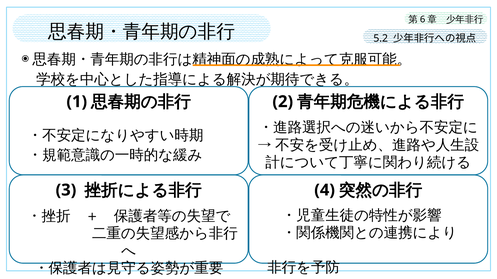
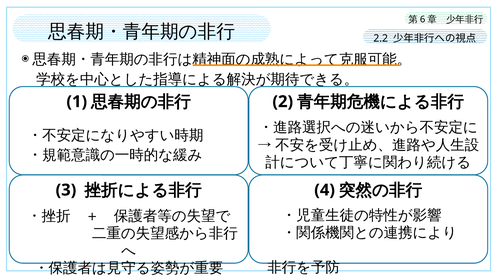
5.2: 5.2 -> 2.2
